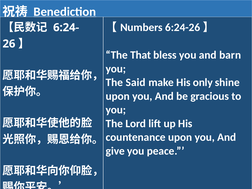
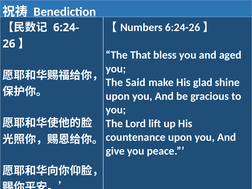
barn: barn -> aged
only: only -> glad
